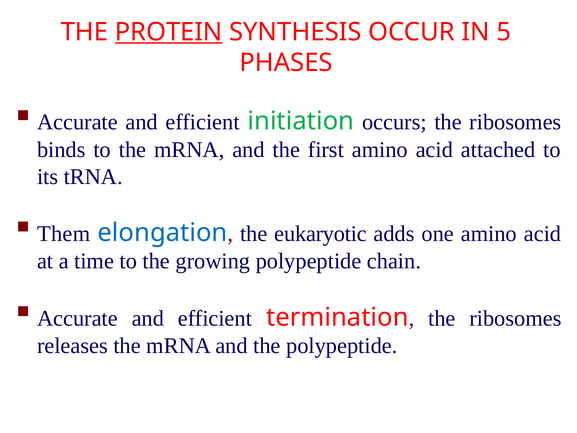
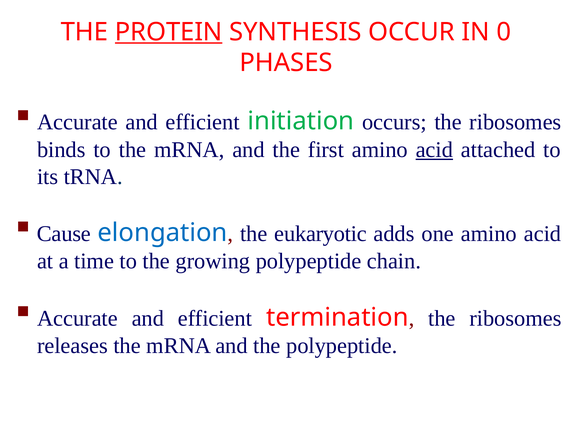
5: 5 -> 0
acid at (434, 150) underline: none -> present
Them: Them -> Cause
